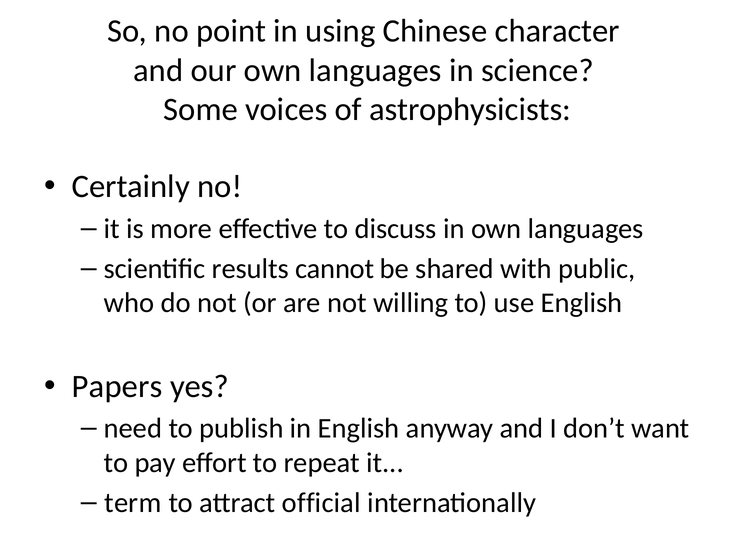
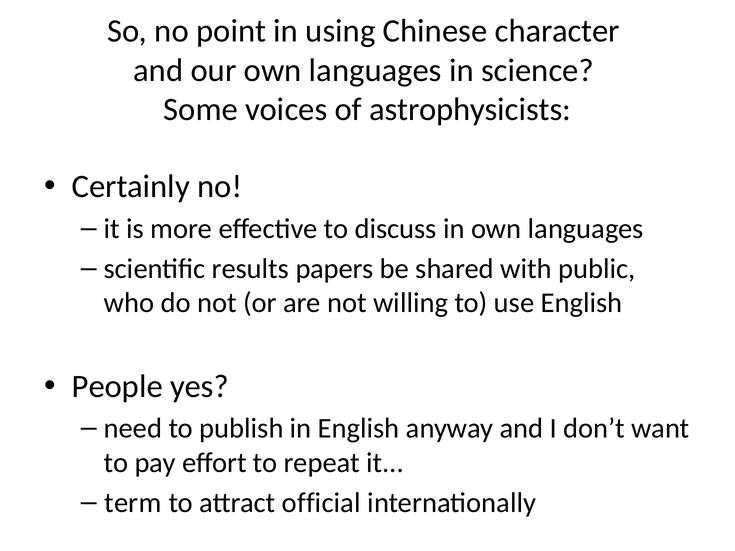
cannot: cannot -> papers
Papers: Papers -> People
